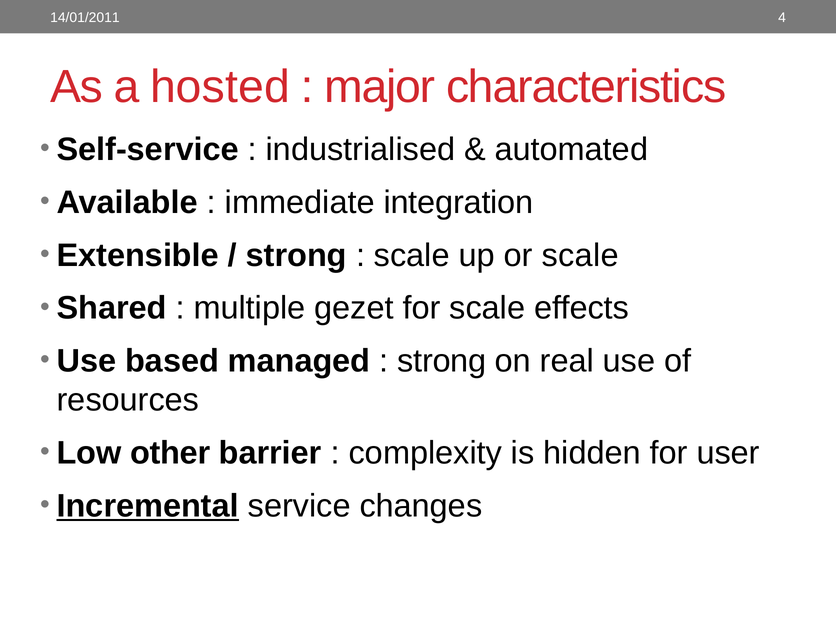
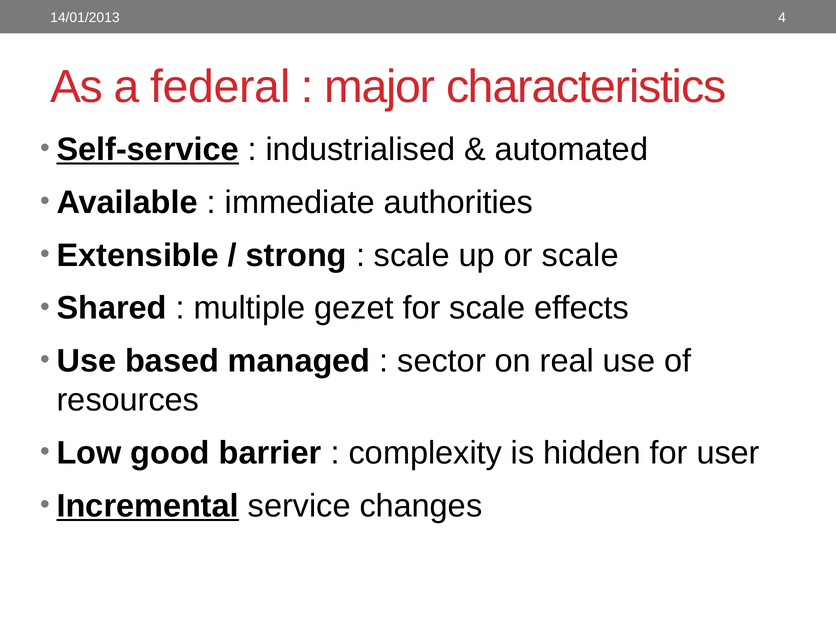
14/01/2011: 14/01/2011 -> 14/01/2013
hosted: hosted -> federal
Self-service underline: none -> present
integration: integration -> authorities
strong at (442, 361): strong -> sector
other: other -> good
